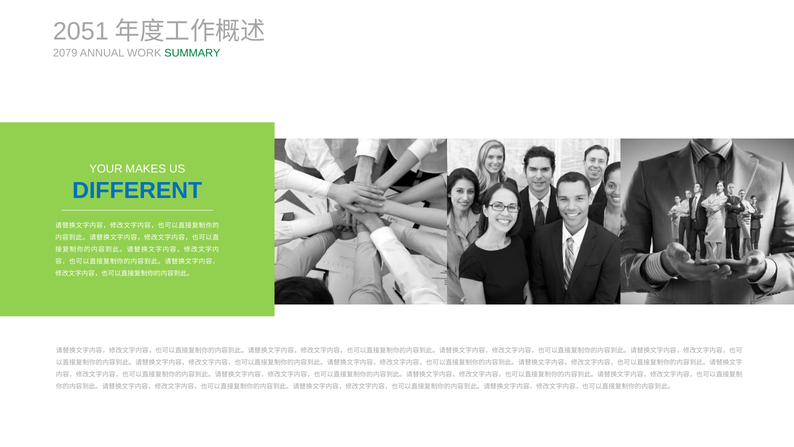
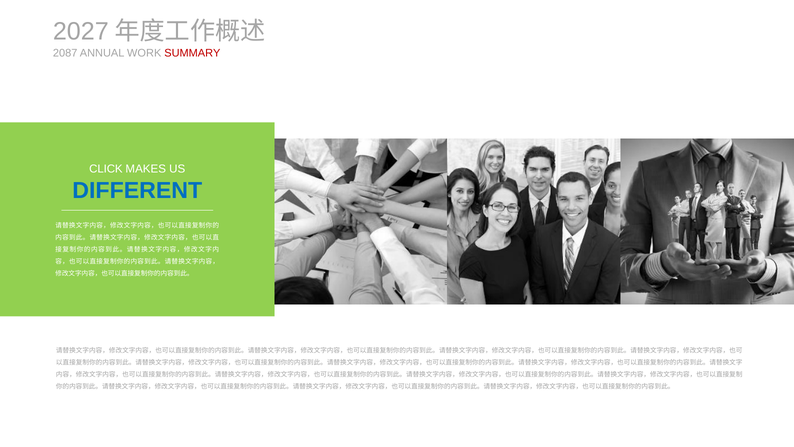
2051: 2051 -> 2027
2079: 2079 -> 2087
SUMMARY colour: green -> red
YOUR: YOUR -> CLICK
